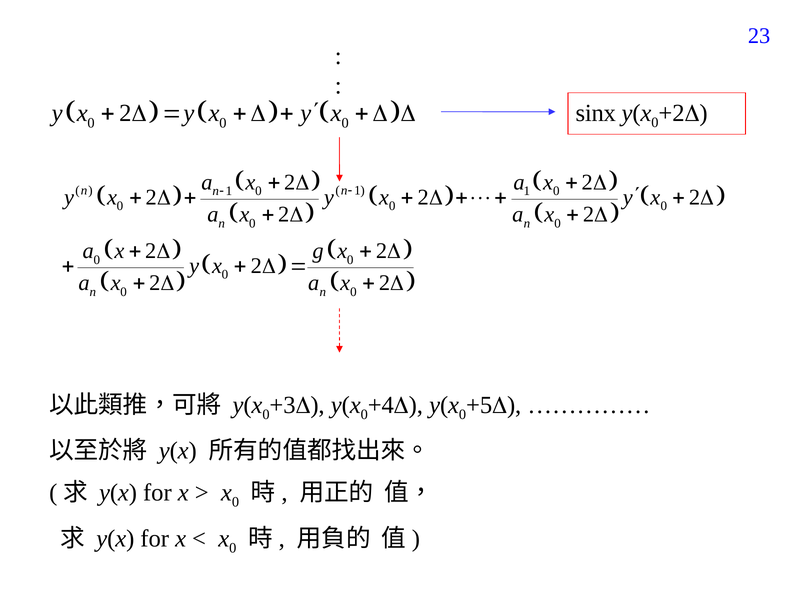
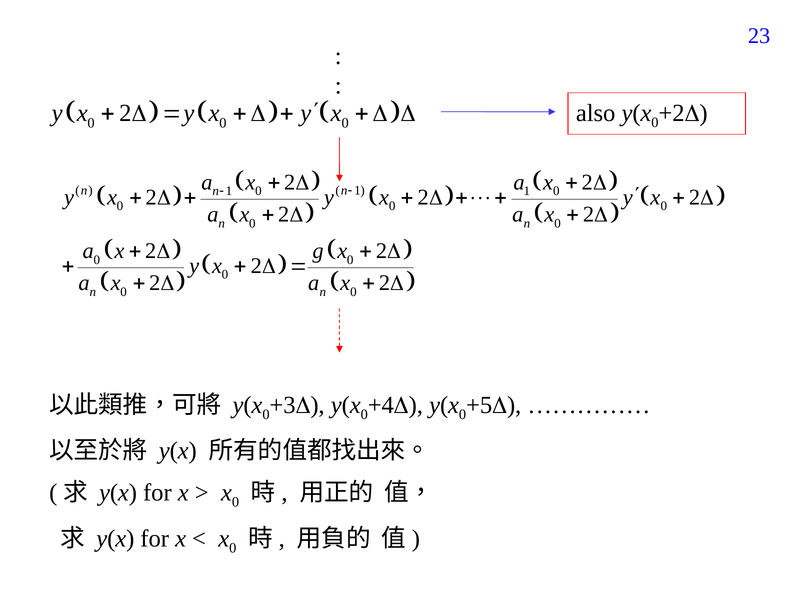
sinx: sinx -> also
